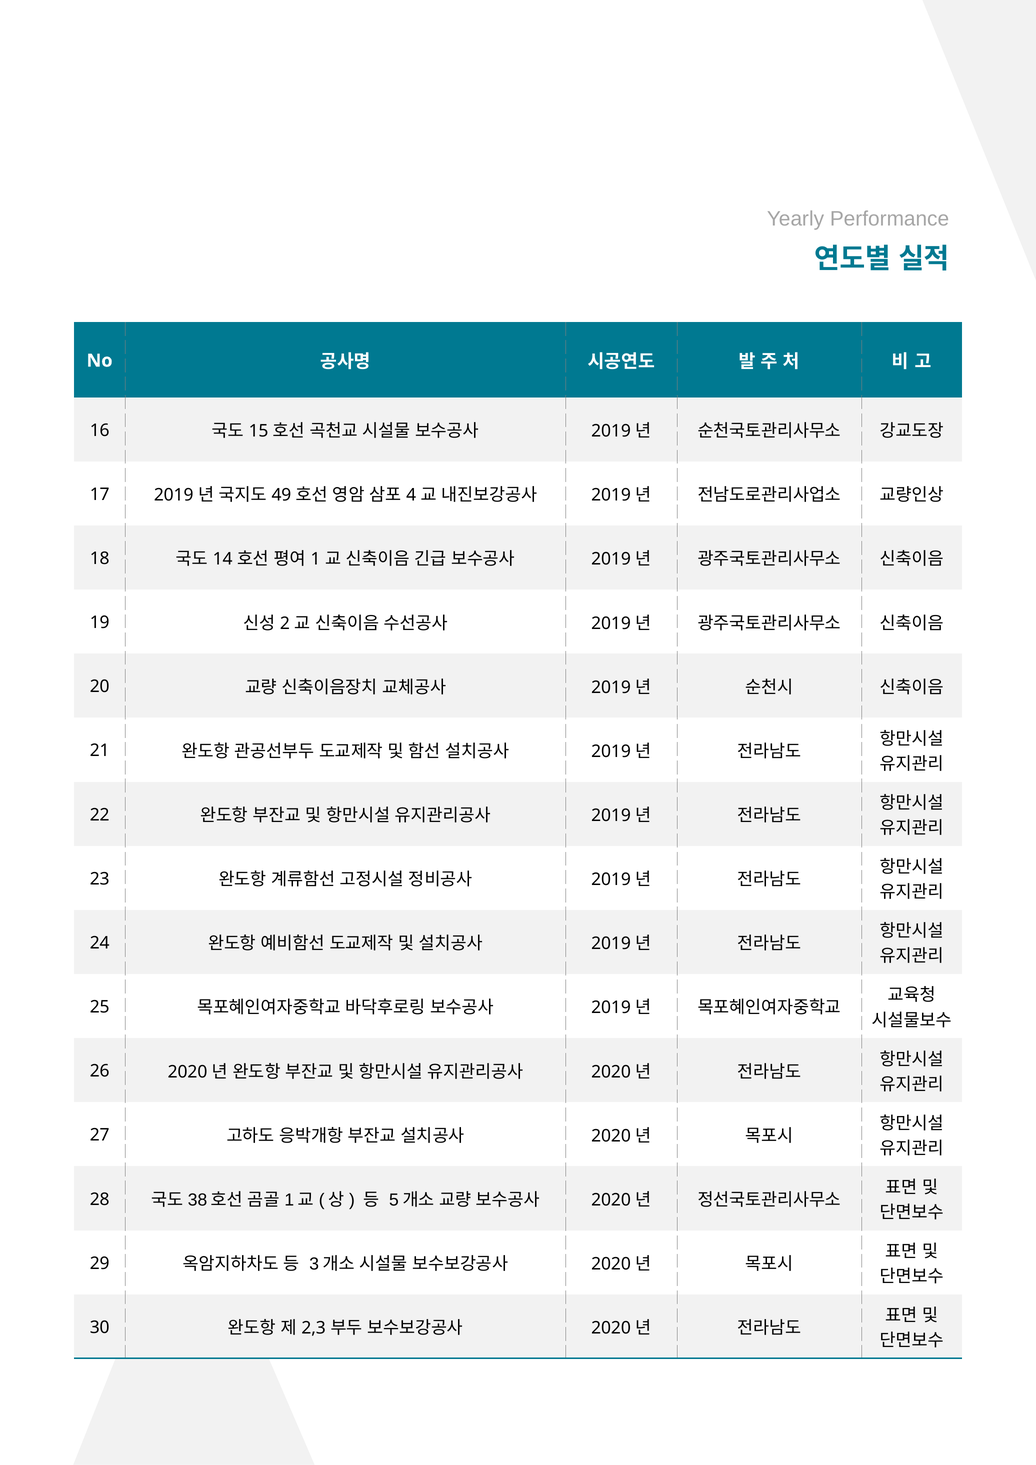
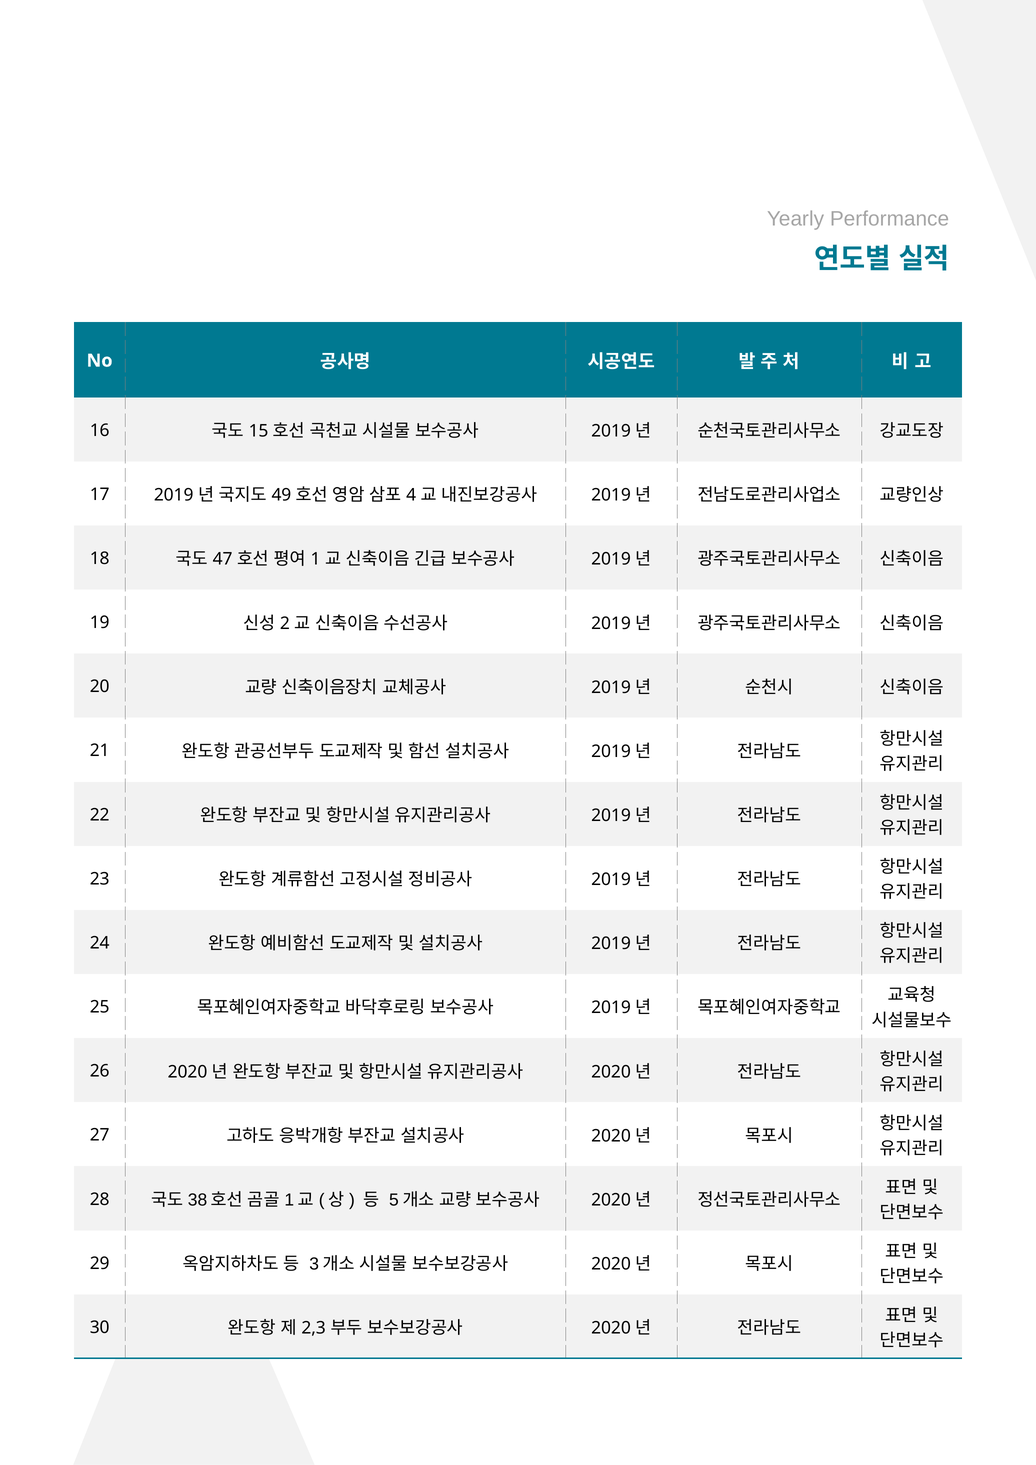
14: 14 -> 47
